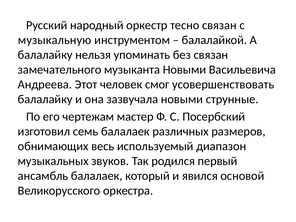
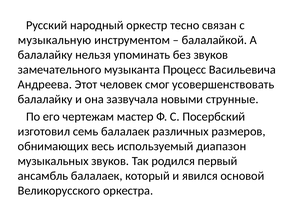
без связан: связан -> звуков
музыканта Новыми: Новыми -> Процесс
